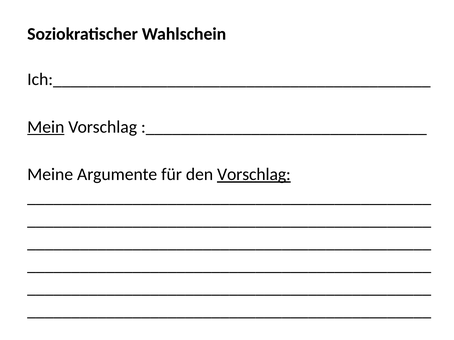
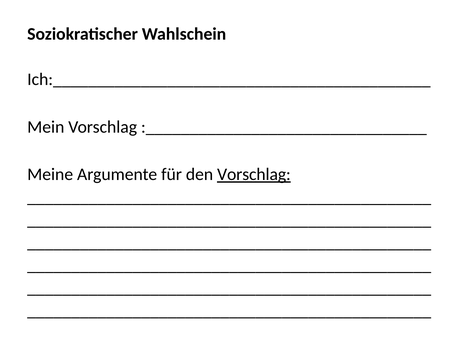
Mein underline: present -> none
